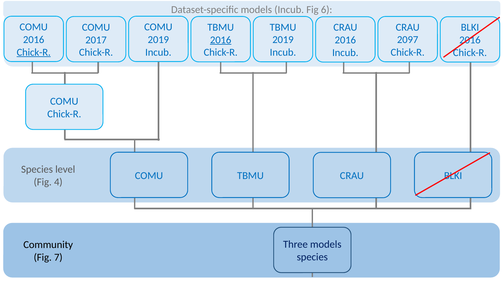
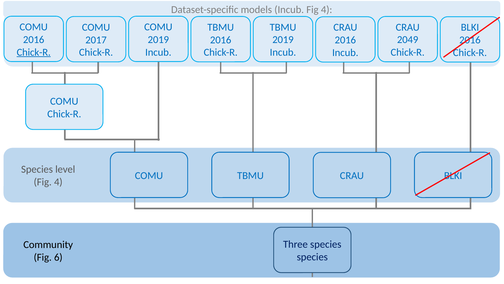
6 at (327, 10): 6 -> 4
2097: 2097 -> 2049
2016 at (221, 40) underline: present -> none
Three models: models -> species
7: 7 -> 6
